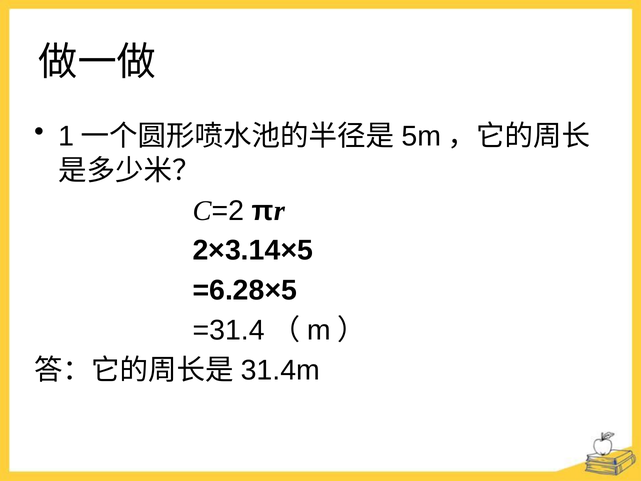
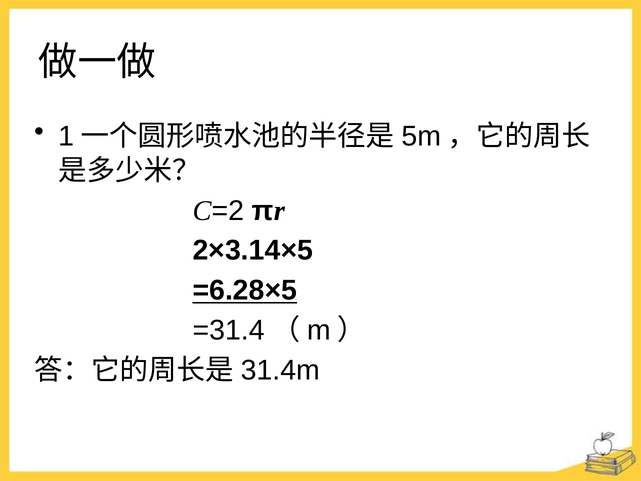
=6.28×5 underline: none -> present
